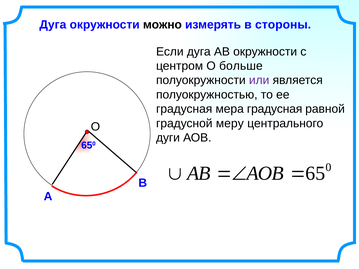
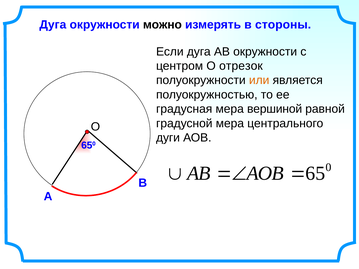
больше: больше -> отрезок
или colour: purple -> orange
мера градусная: градусная -> вершиной
градусной меру: меру -> мера
